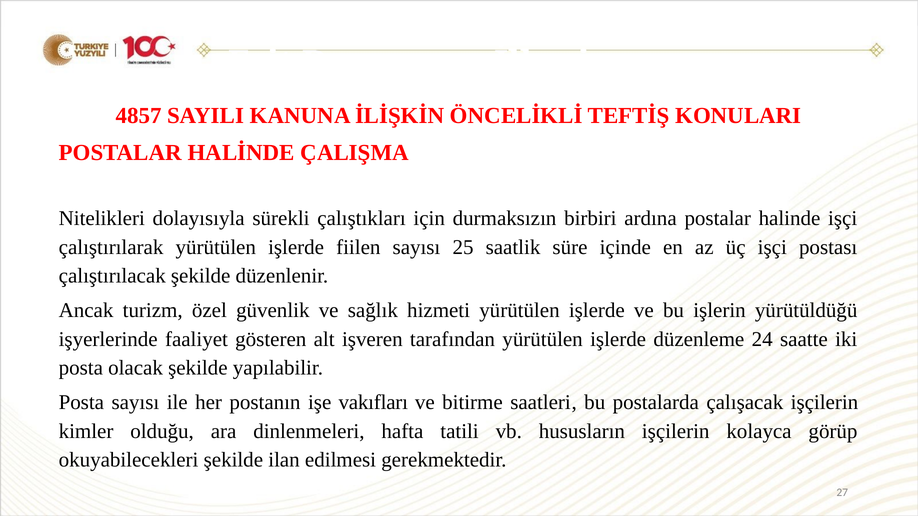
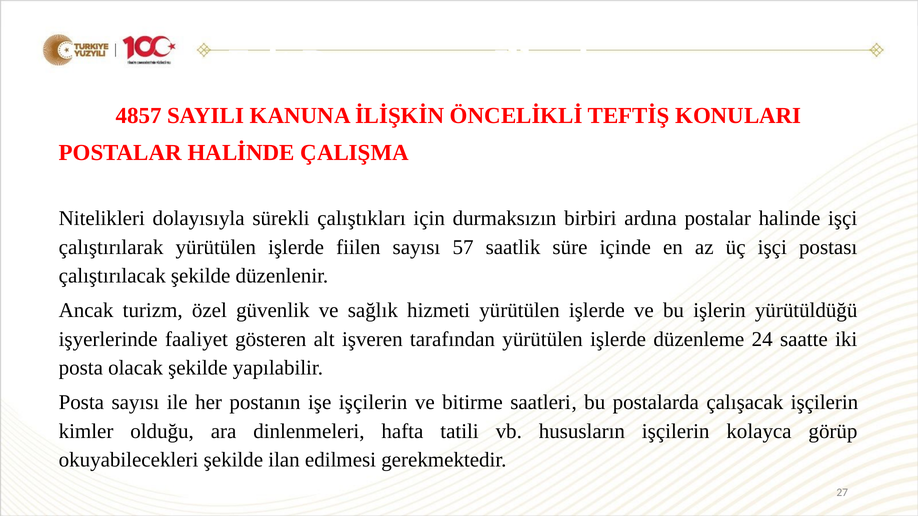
25: 25 -> 57
işe vakıfları: vakıfları -> işçilerin
